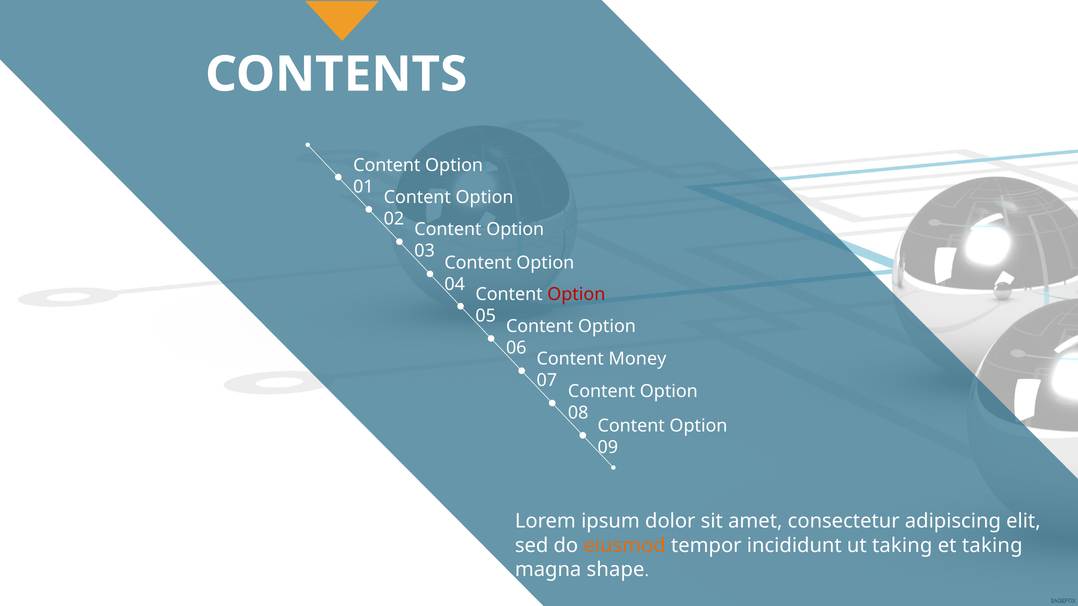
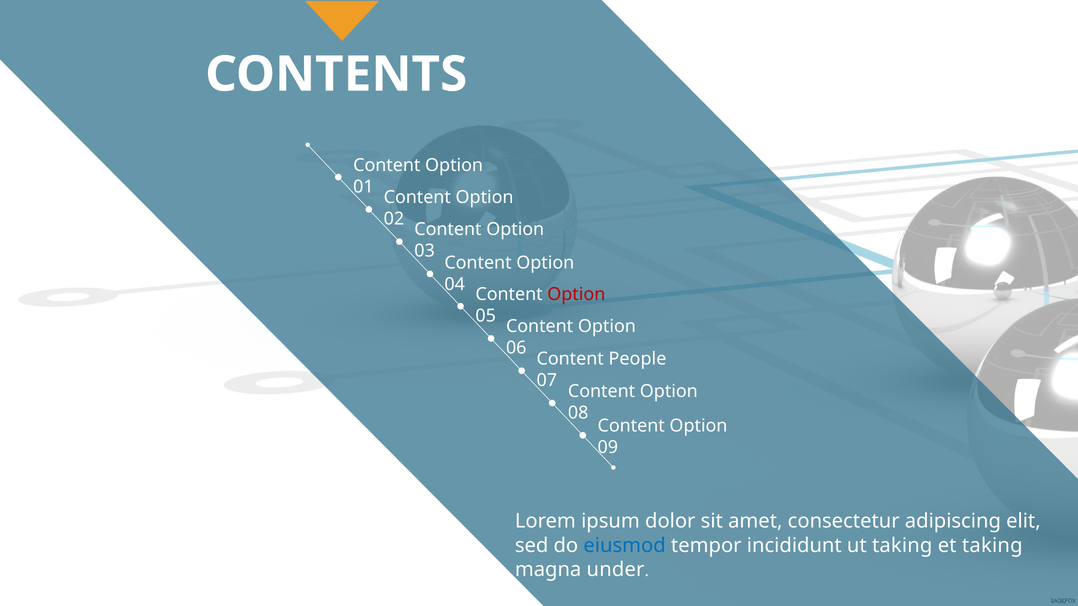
Money: Money -> People
eiusmod colour: orange -> blue
shape: shape -> under
